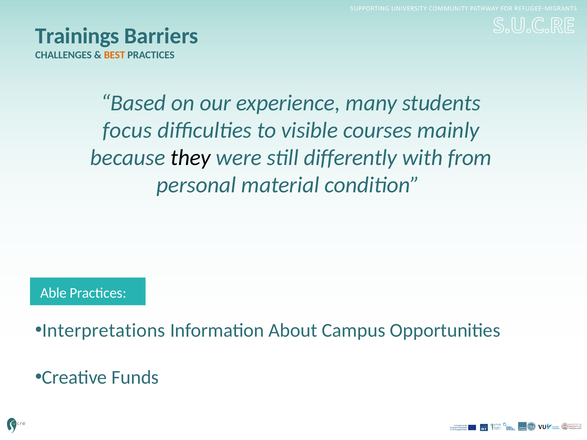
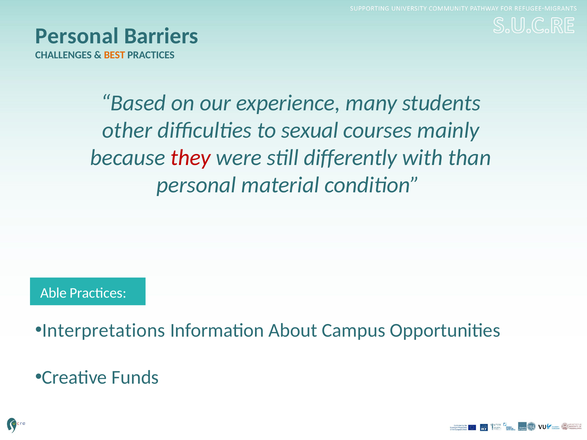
Trainings at (77, 36): Trainings -> Personal
focus: focus -> other
visible: visible -> sexual
they colour: black -> red
from: from -> than
